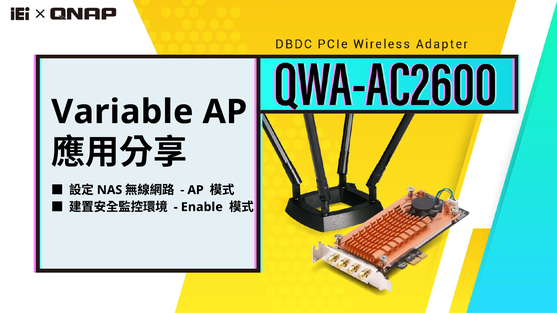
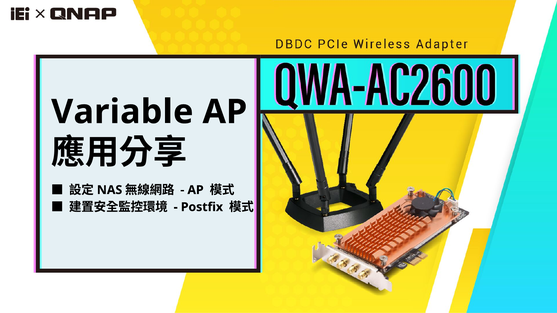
Enable: Enable -> Postfix
